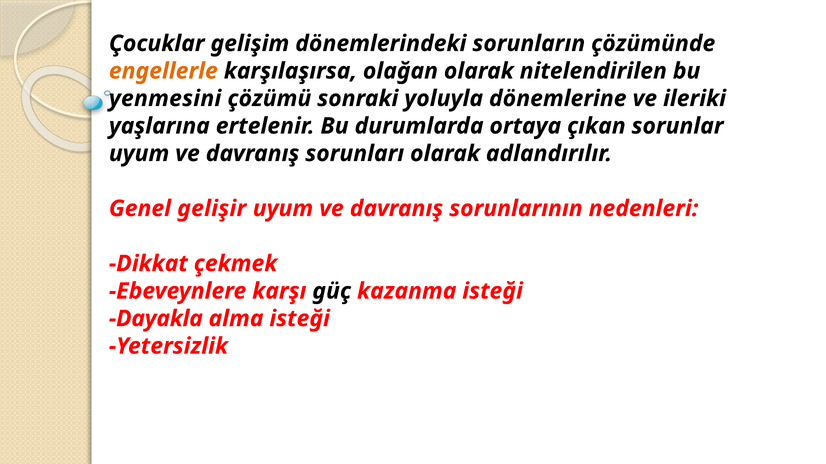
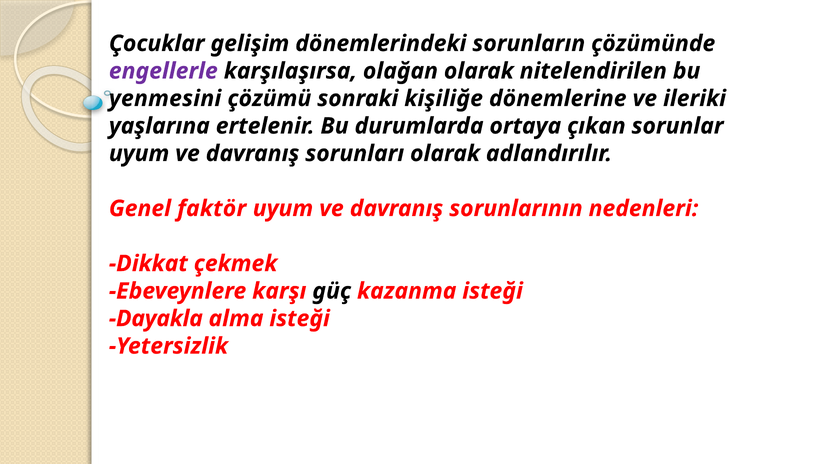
engellerle colour: orange -> purple
yoluyla: yoluyla -> kişiliğe
gelişir: gelişir -> faktör
